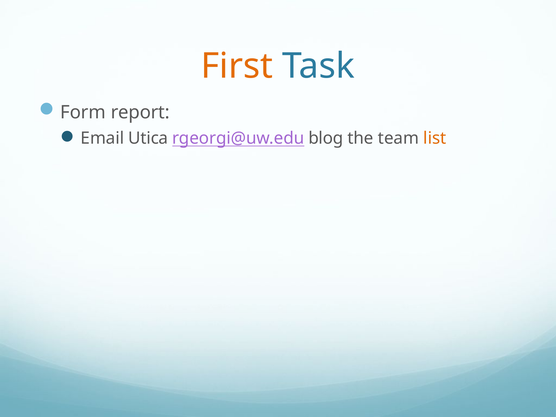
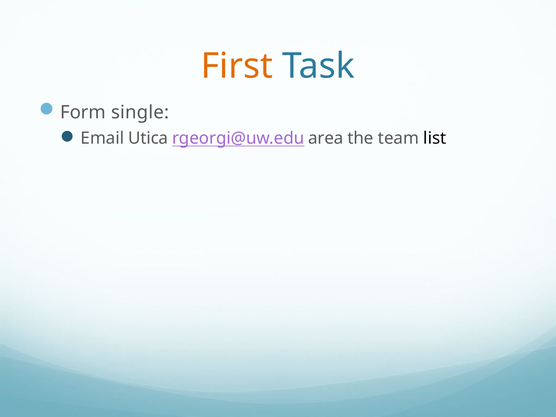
report: report -> single
blog: blog -> area
list colour: orange -> black
